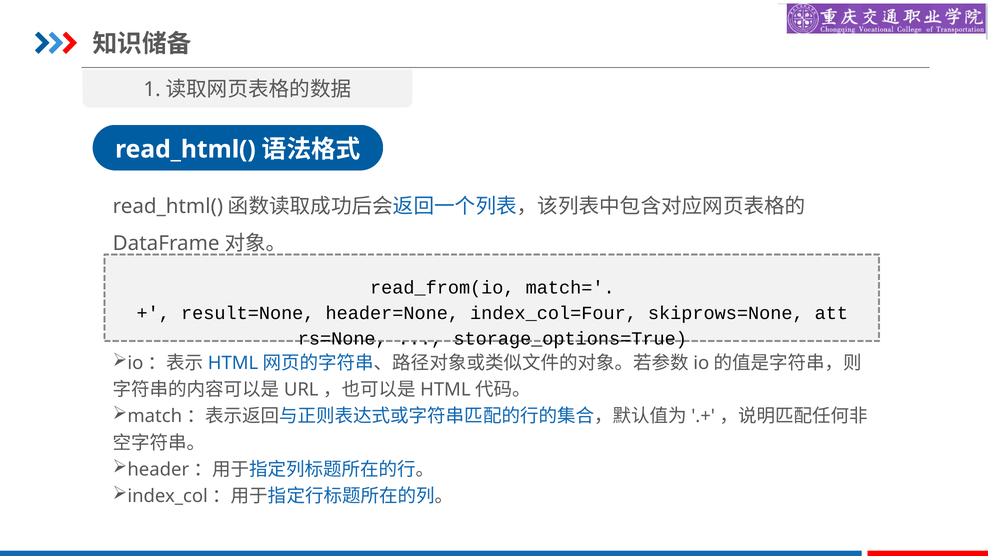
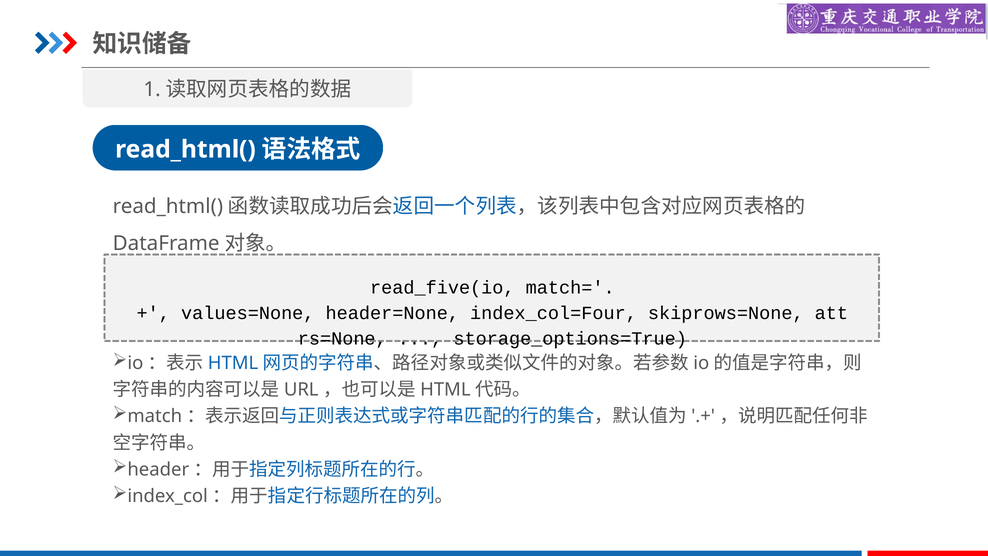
read_from(io: read_from(io -> read_five(io
result=None: result=None -> values=None
